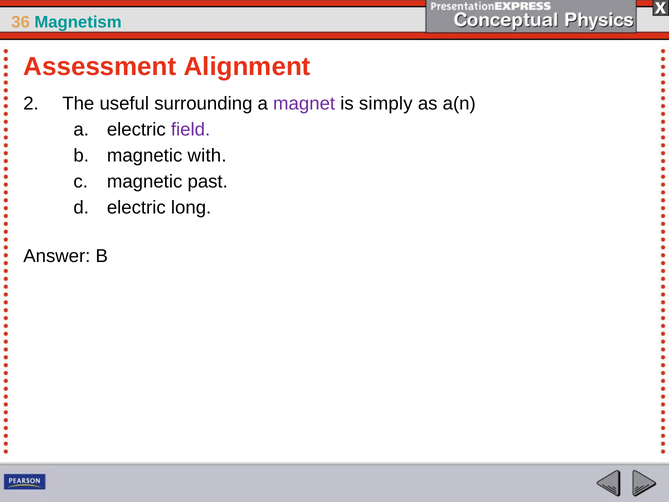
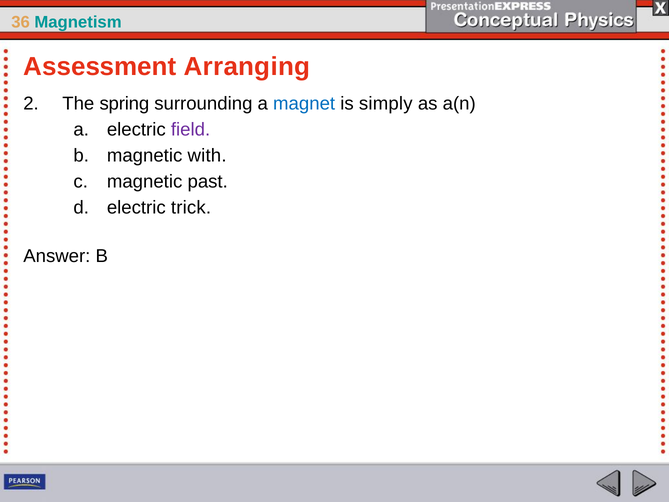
Alignment: Alignment -> Arranging
useful: useful -> spring
magnet colour: purple -> blue
long: long -> trick
